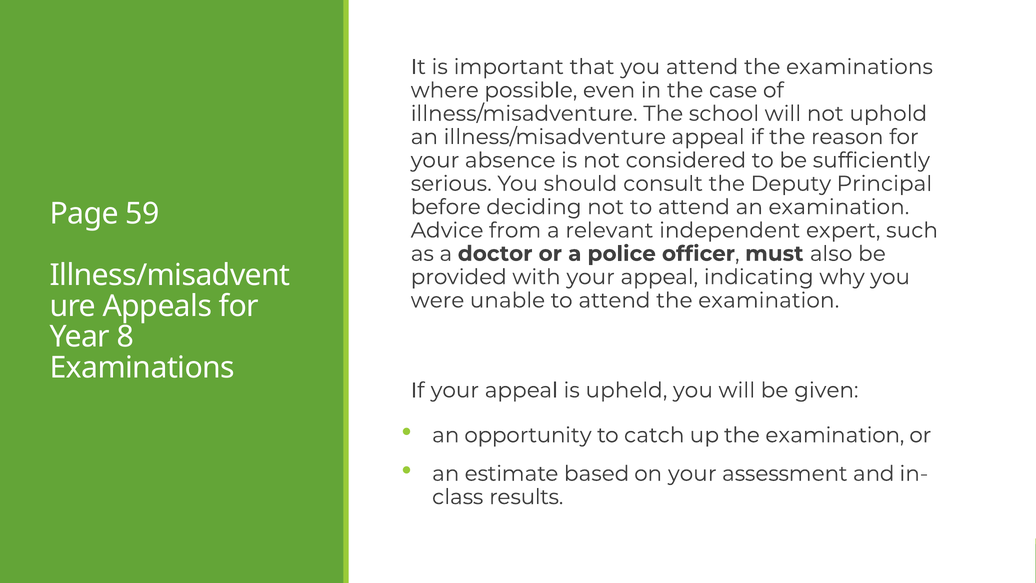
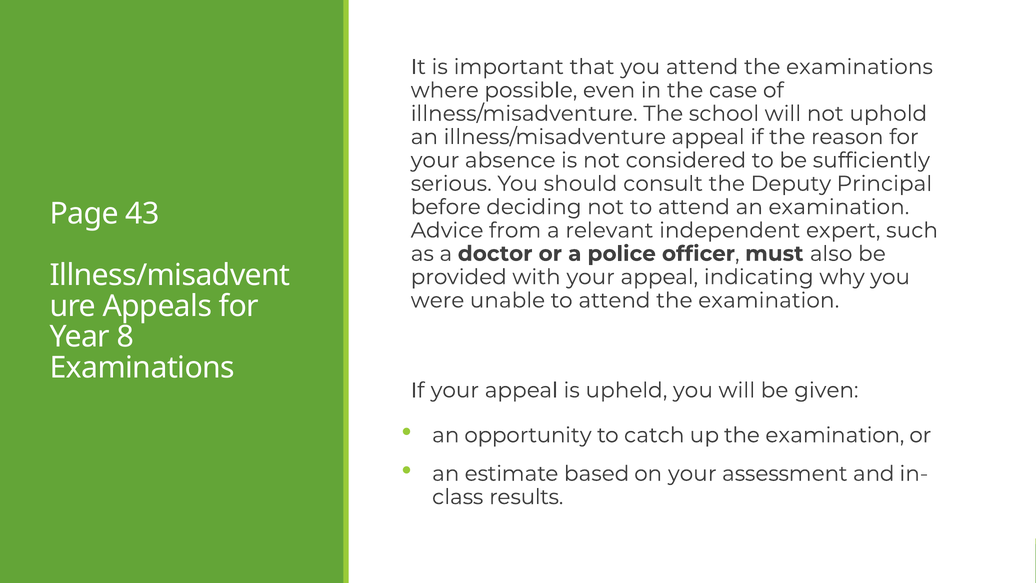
59: 59 -> 43
